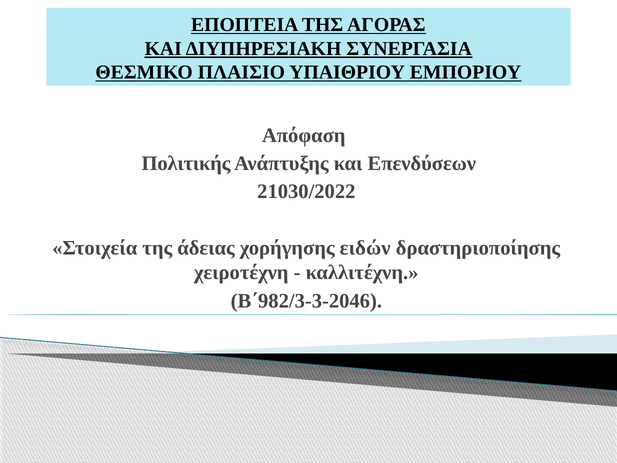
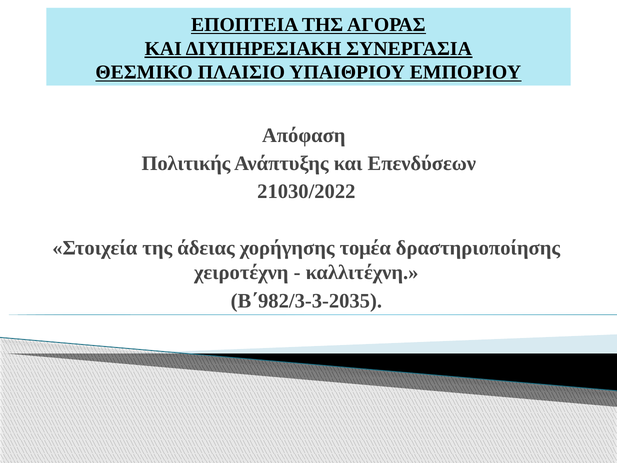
ειδών: ειδών -> τομέα
Β΄982/3-3-2046: Β΄982/3-3-2046 -> Β΄982/3-3-2035
